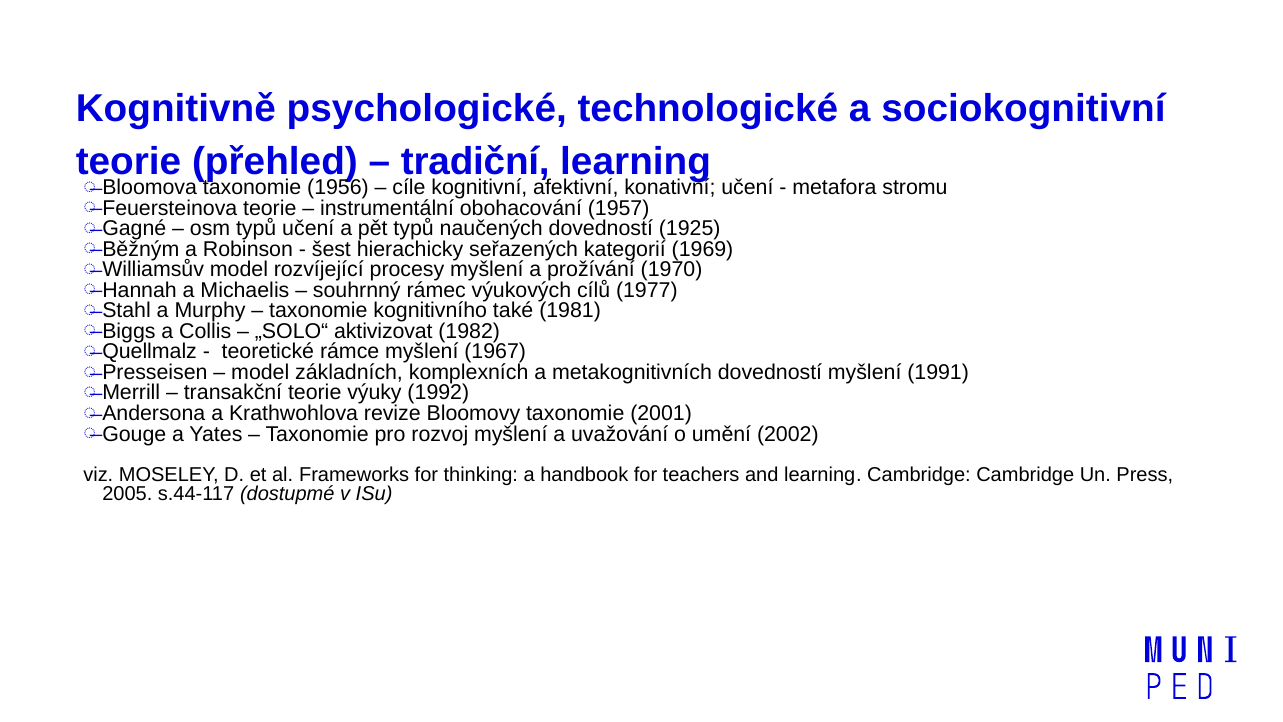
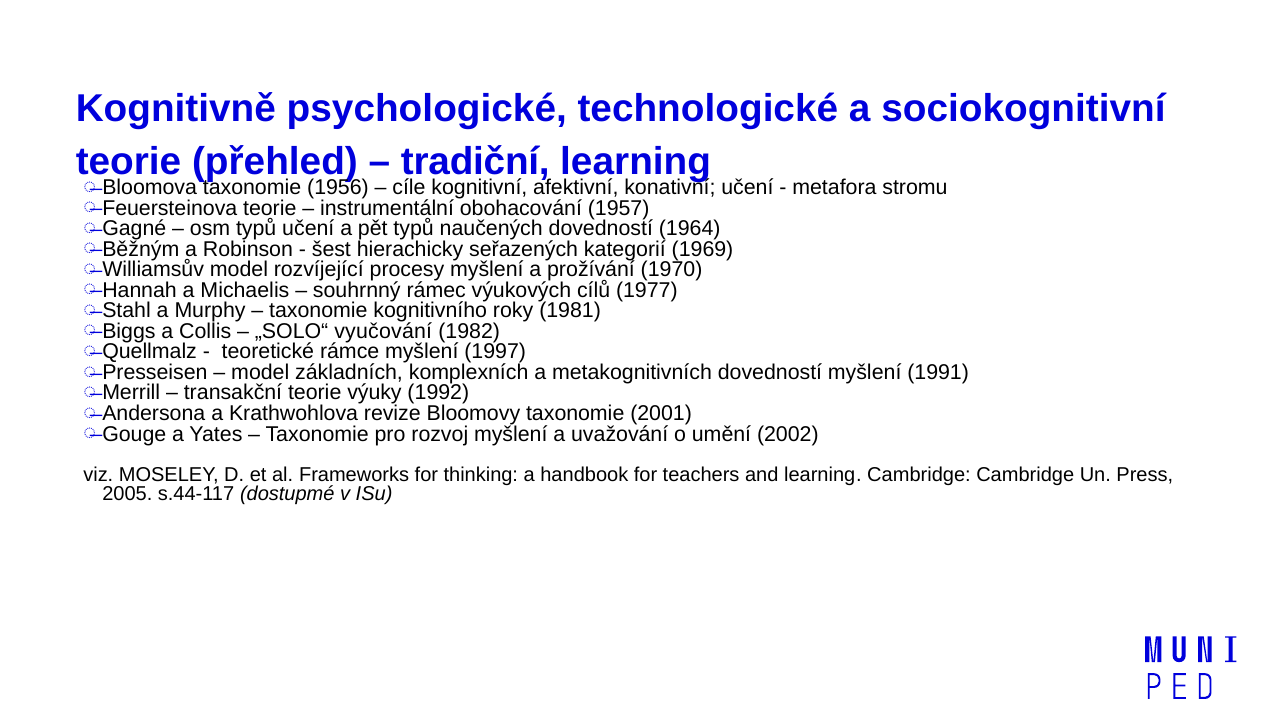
1925: 1925 -> 1964
také: také -> roky
aktivizovat: aktivizovat -> vyučování
1967: 1967 -> 1997
